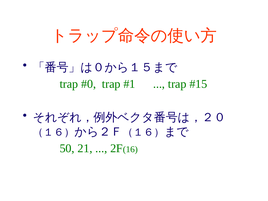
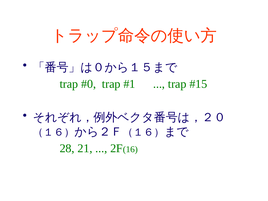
50: 50 -> 28
